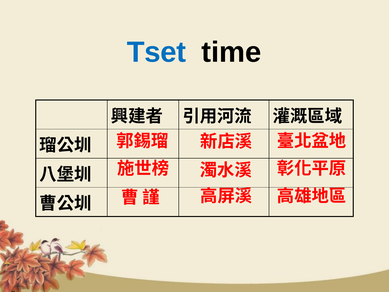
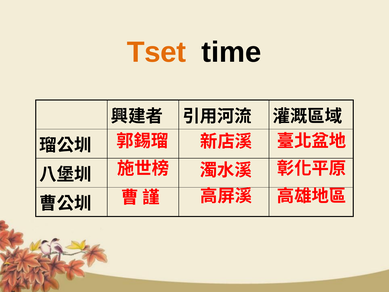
Tset colour: blue -> orange
